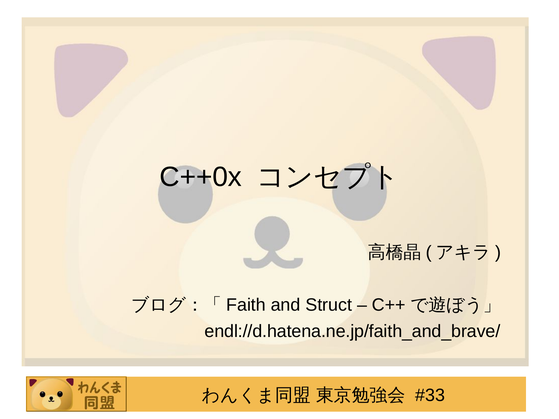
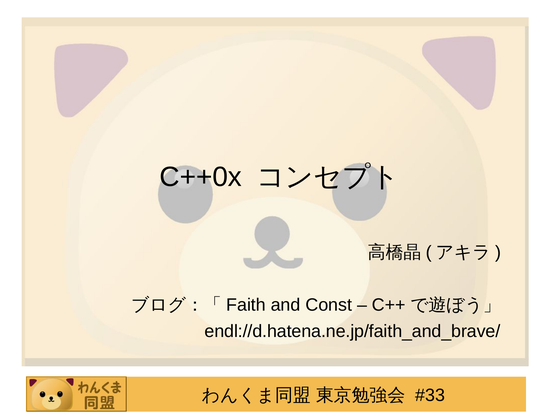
Struct: Struct -> Const
